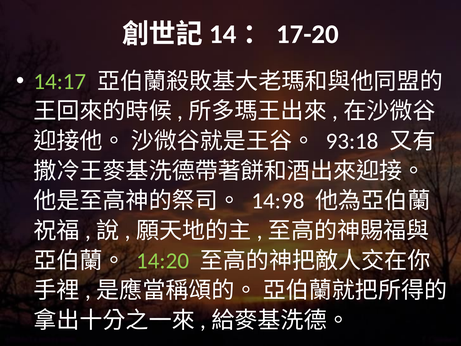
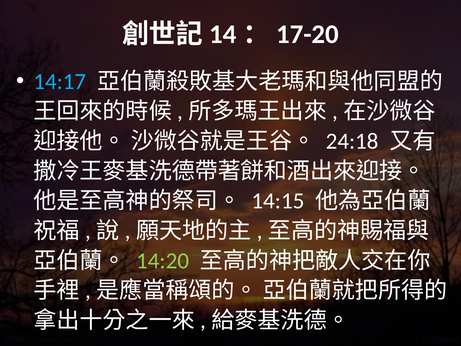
14:17 colour: light green -> light blue
93:18: 93:18 -> 24:18
14:98: 14:98 -> 14:15
